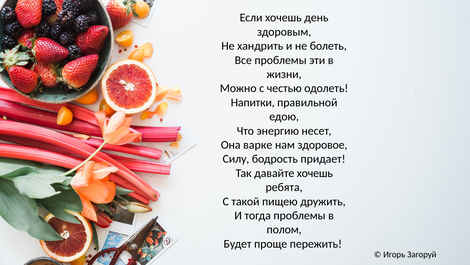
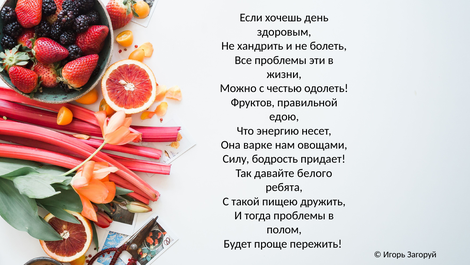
Напитки: Напитки -> Фруктов
здоровое: здоровое -> овощами
давайте хочешь: хочешь -> белого
